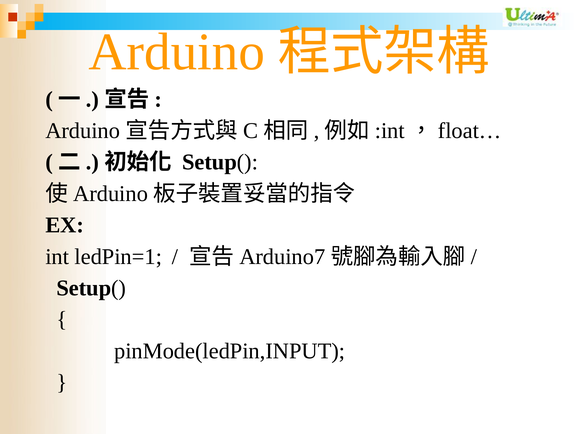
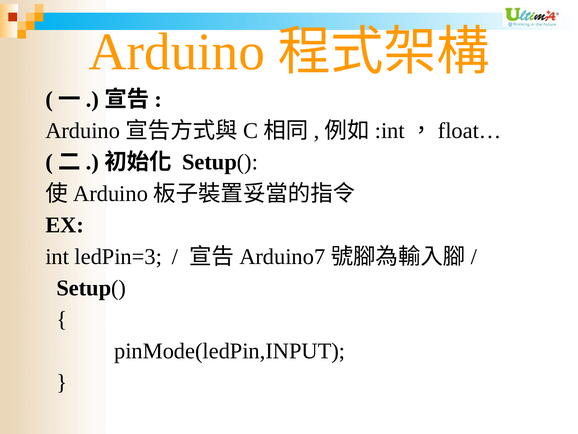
ledPin=1: ledPin=1 -> ledPin=3
